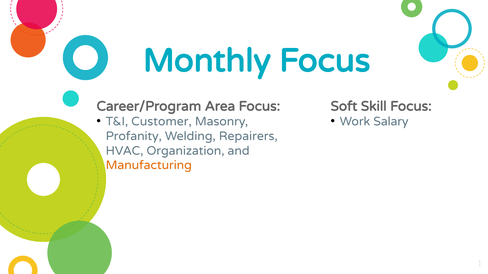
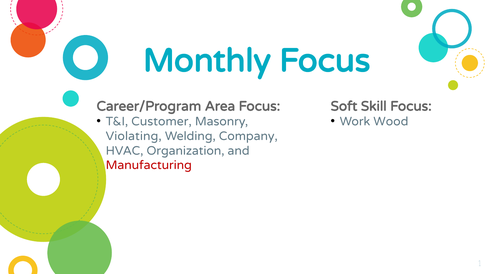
Salary: Salary -> Wood
Profanity: Profanity -> Violating
Repairers: Repairers -> Company
Manufacturing colour: orange -> red
